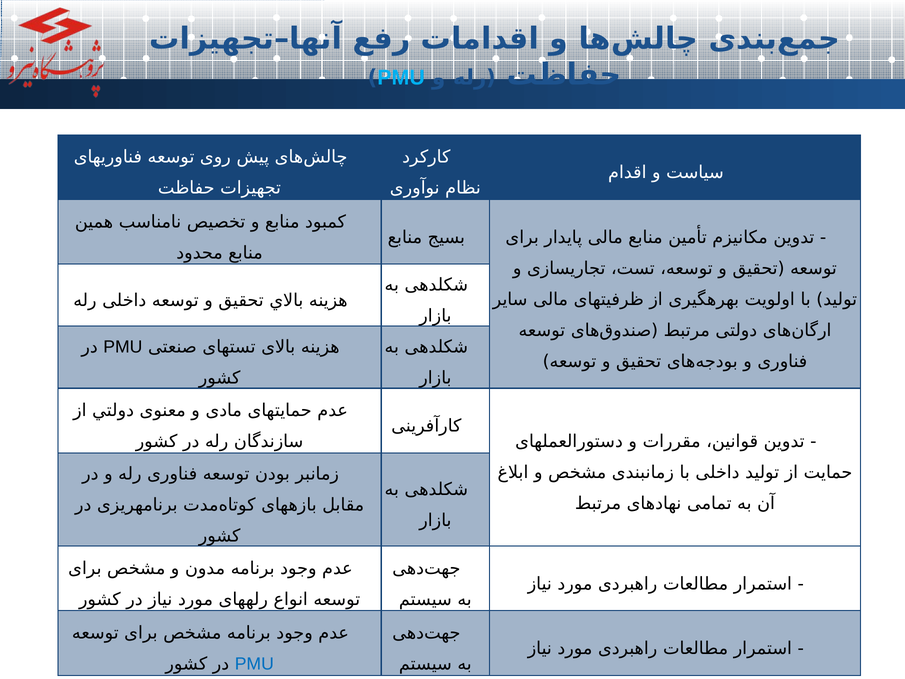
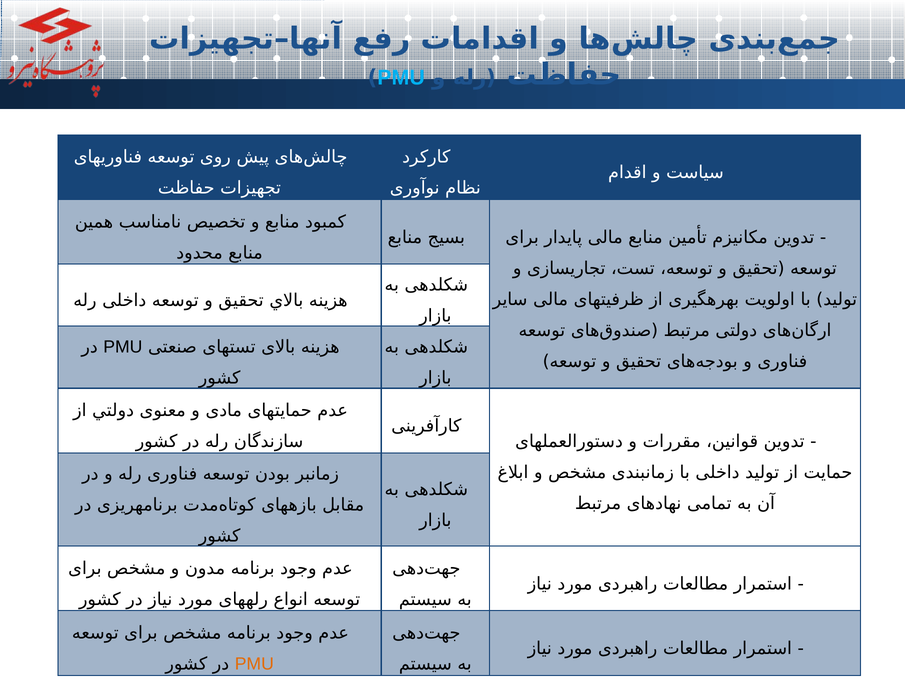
PMU at (254, 664) colour: blue -> orange
